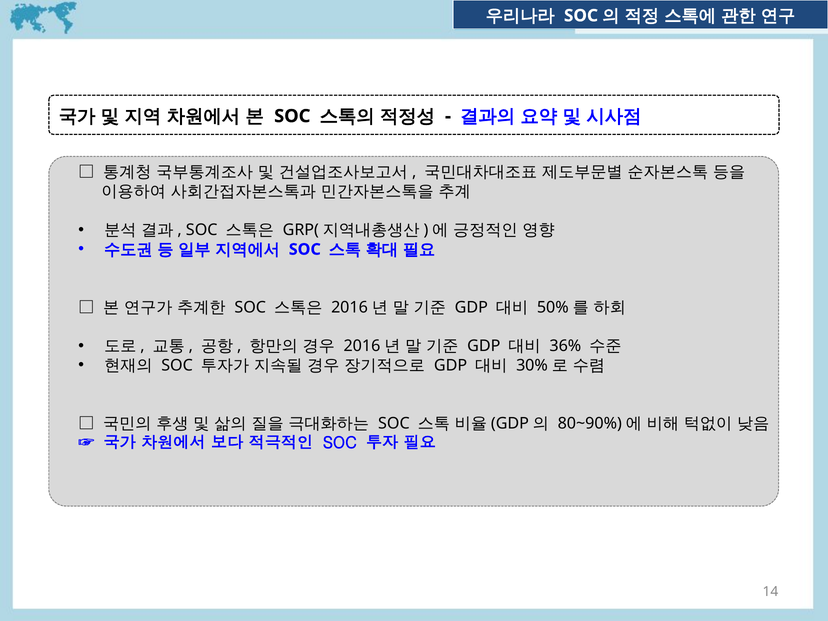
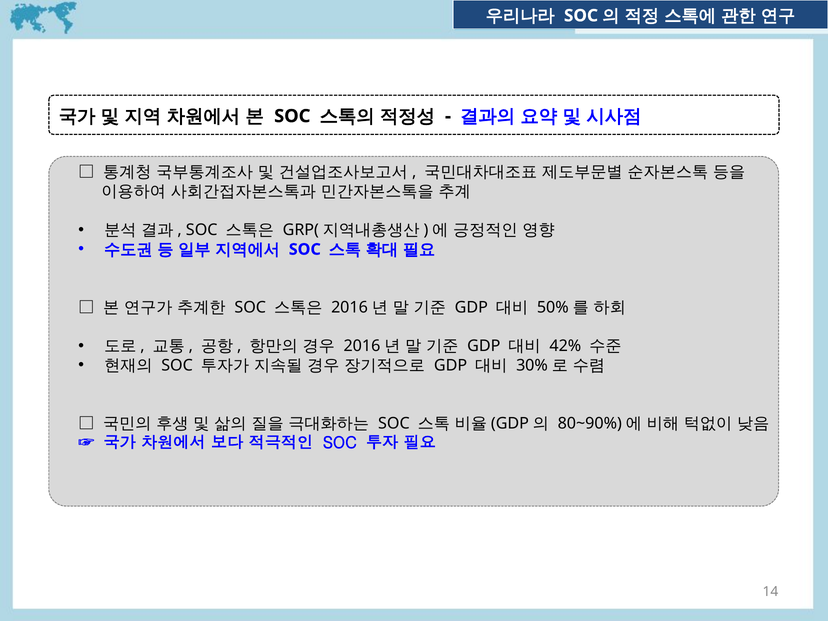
36%: 36% -> 42%
